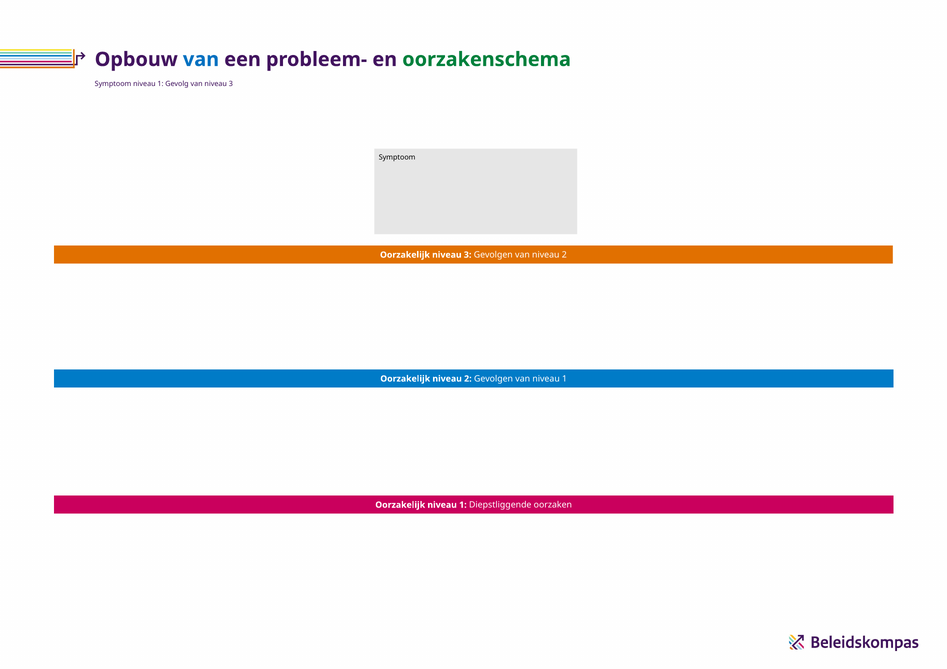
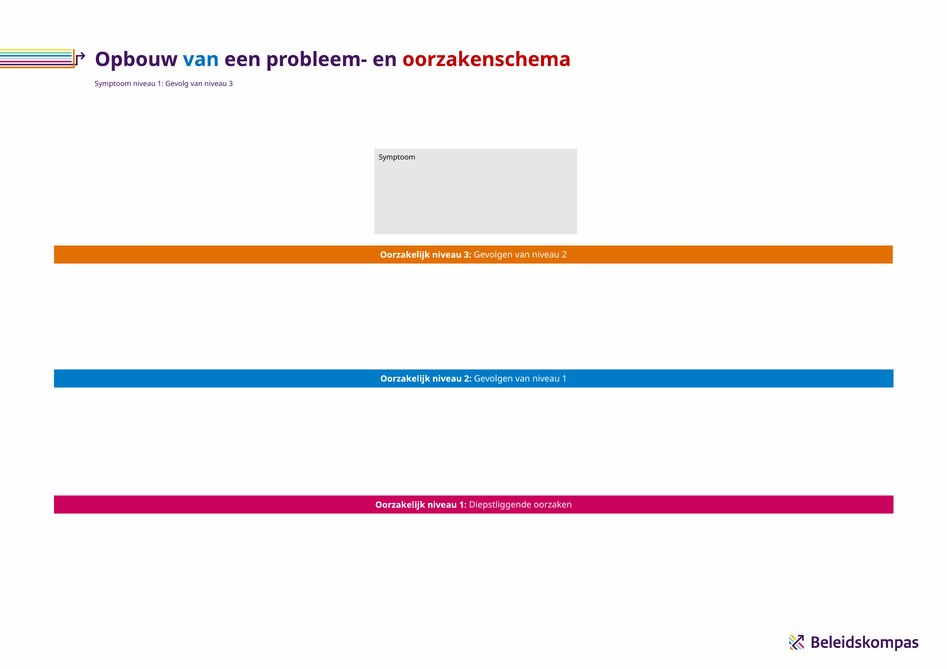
oorzakenschema colour: green -> red
